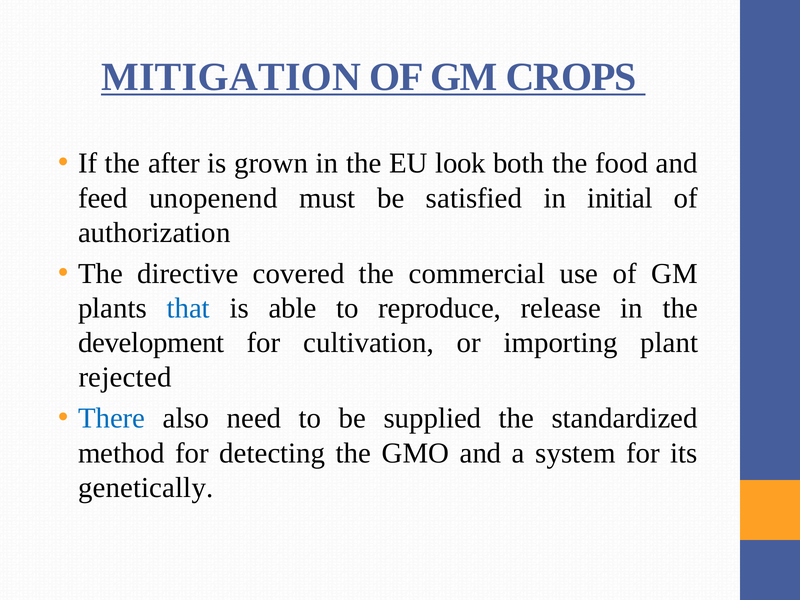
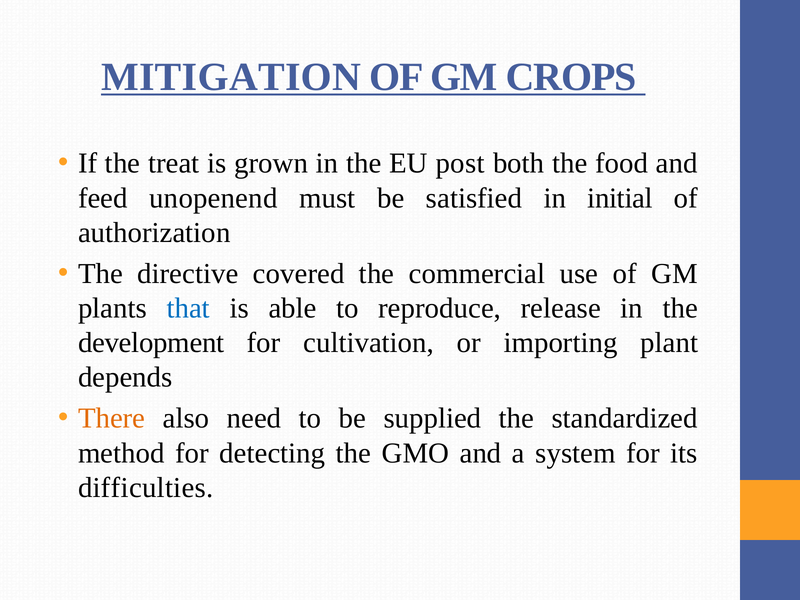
after: after -> treat
look: look -> post
rejected: rejected -> depends
There colour: blue -> orange
genetically: genetically -> difficulties
